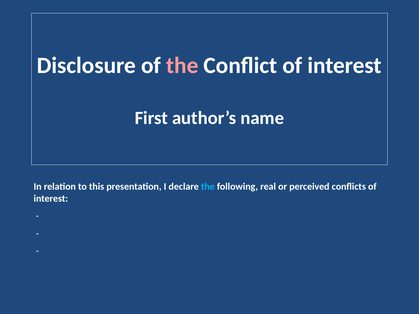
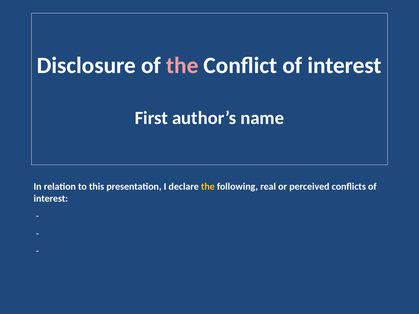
the at (208, 187) colour: light blue -> yellow
